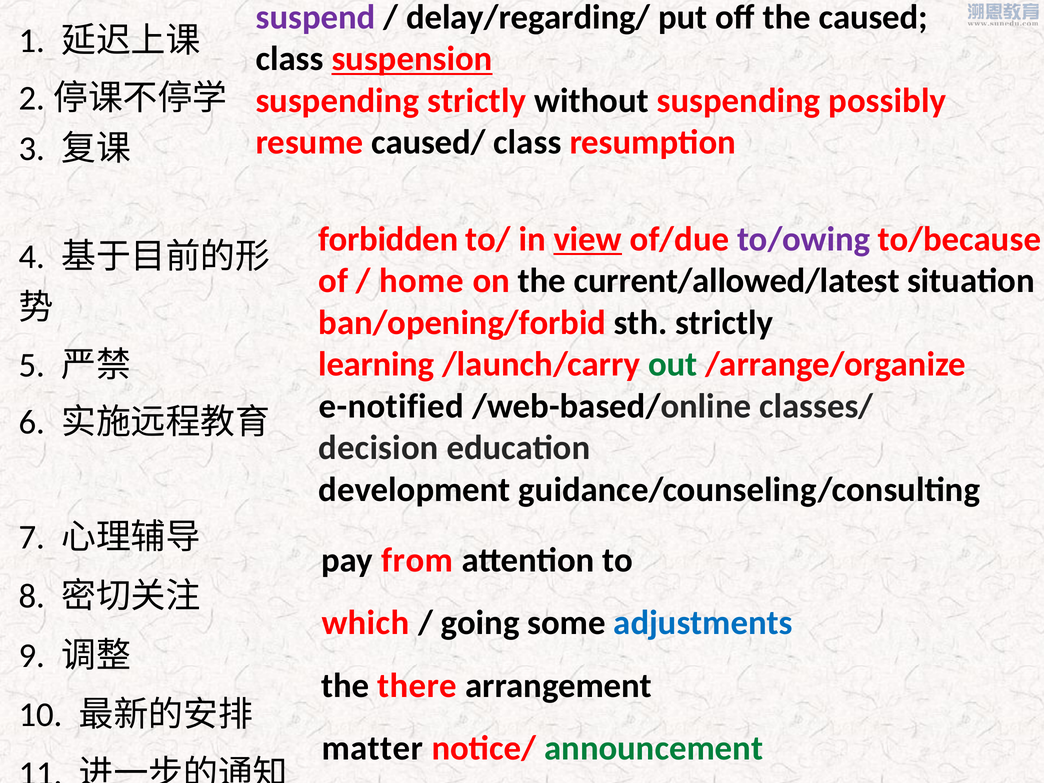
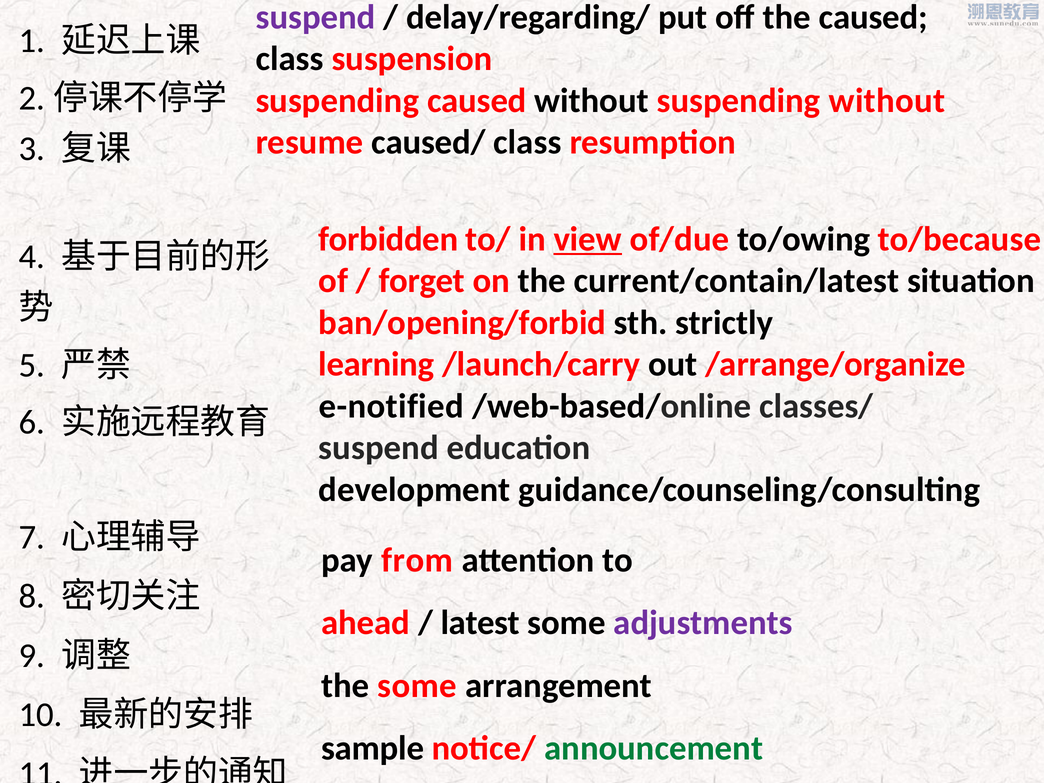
suspension underline: present -> none
suspending strictly: strictly -> caused
suspending possibly: possibly -> without
to/owing colour: purple -> black
home: home -> forget
current/allowed/latest: current/allowed/latest -> current/contain/latest
out colour: green -> black
decision at (379, 448): decision -> suspend
which: which -> ahead
going: going -> latest
adjustments colour: blue -> purple
the there: there -> some
matter: matter -> sample
